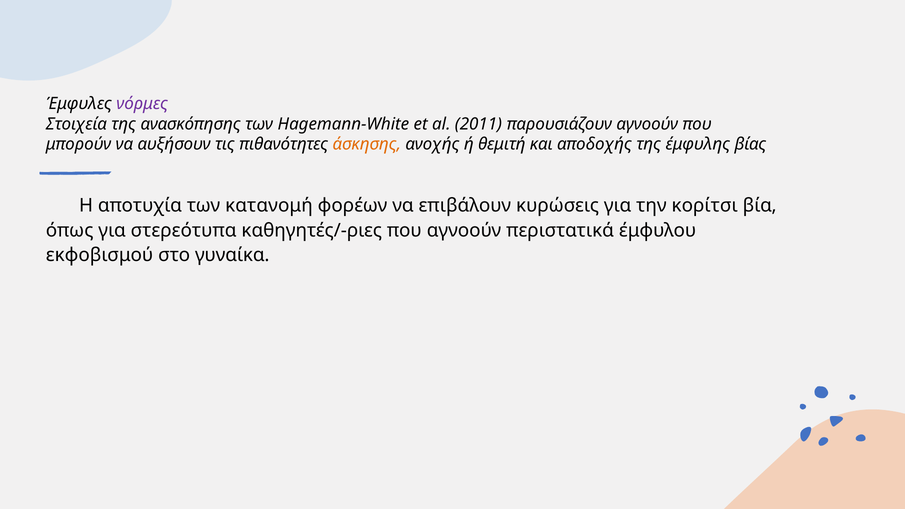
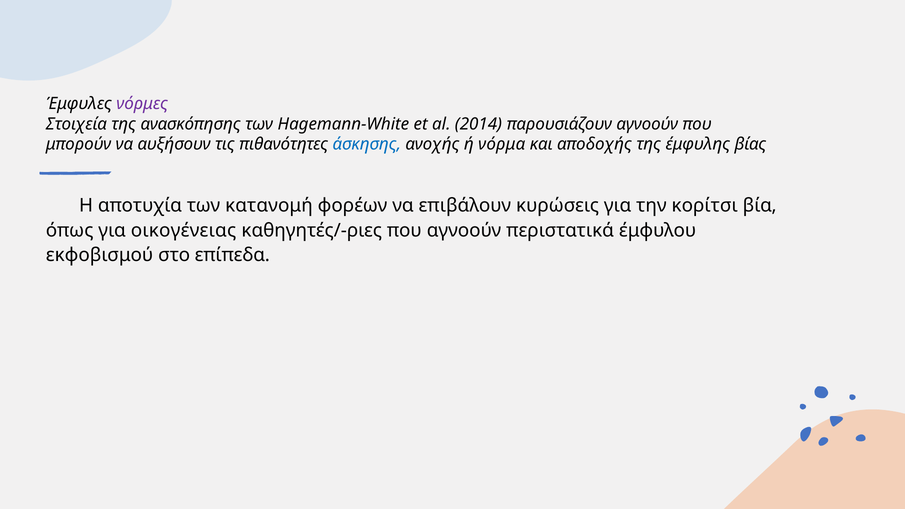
2011: 2011 -> 2014
άσκησης colour: orange -> blue
θεμιτή: θεμιτή -> νόρμα
στερεότυπα: στερεότυπα -> οικογένειας
γυναίκα: γυναίκα -> επίπεδα
